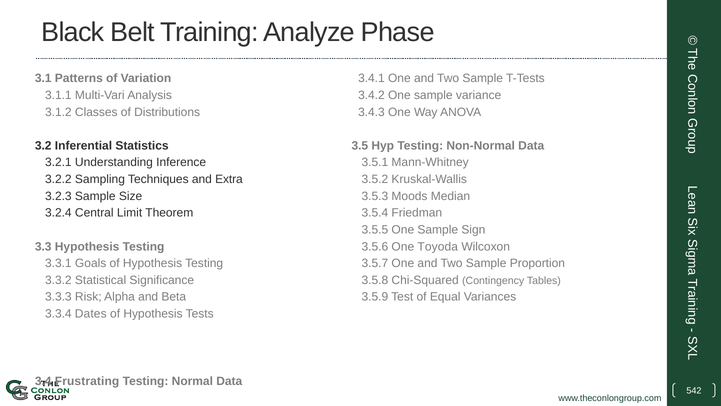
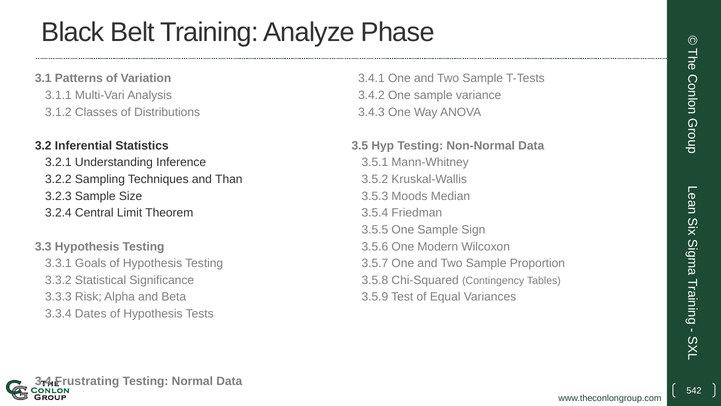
Extra: Extra -> Than
Toyoda: Toyoda -> Modern
